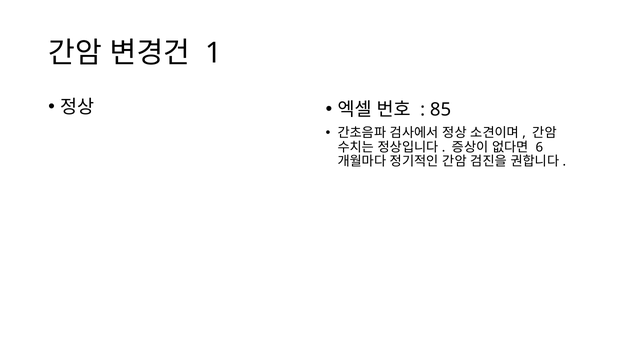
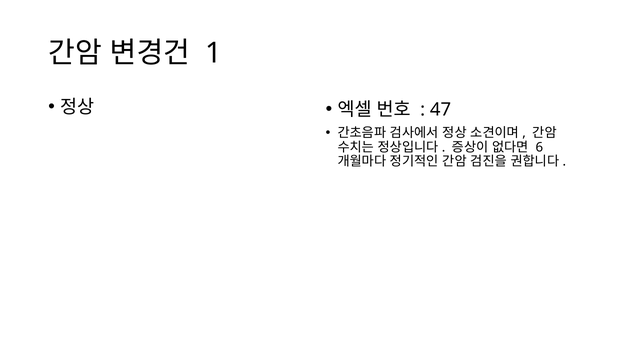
85: 85 -> 47
